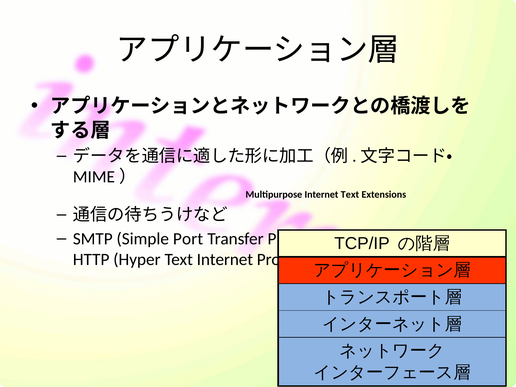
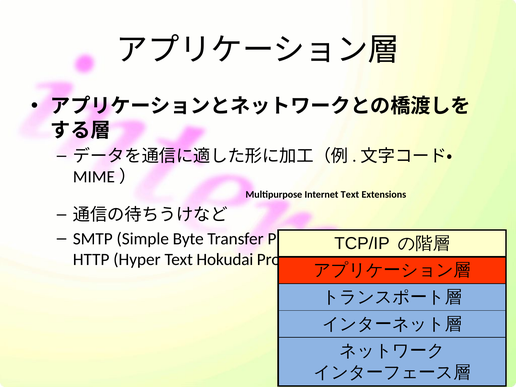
Port: Port -> Byte
Text Internet: Internet -> Hokudai
